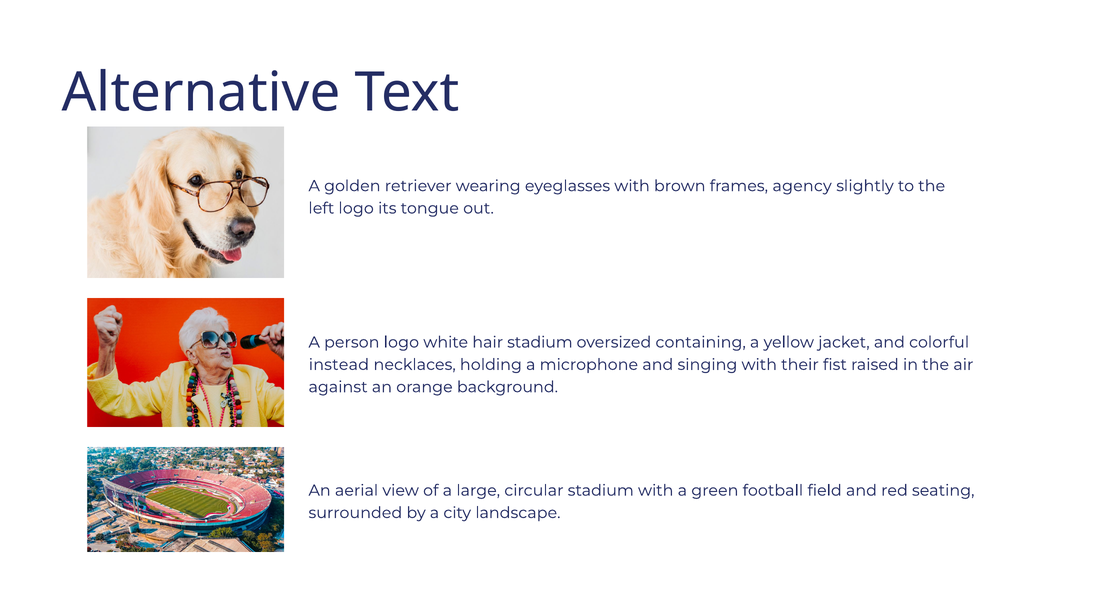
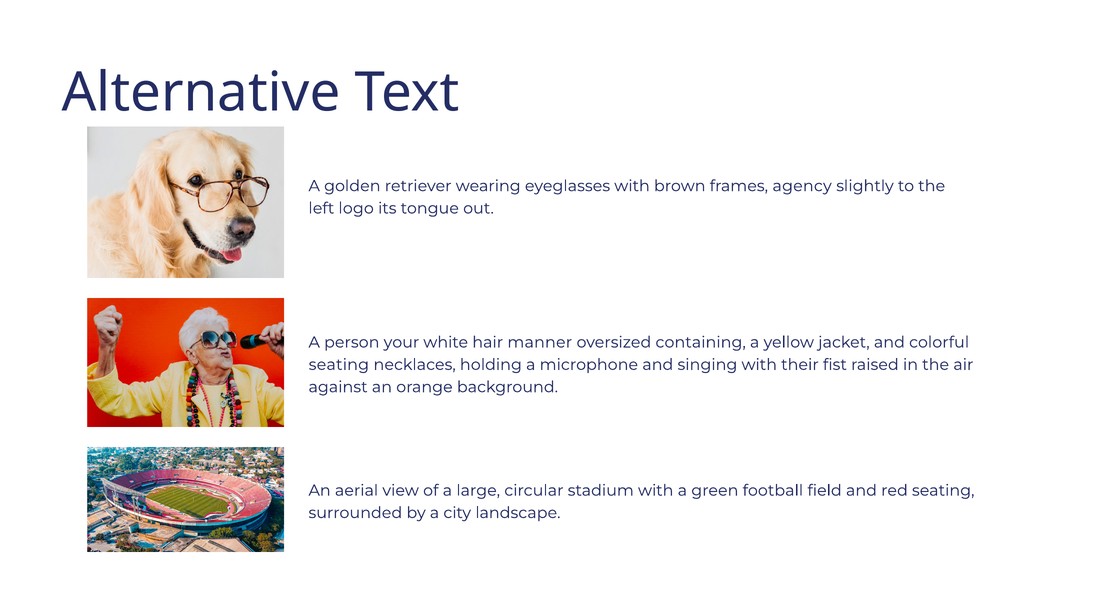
person logo: logo -> your
hair stadium: stadium -> manner
instead at (339, 365): instead -> seating
